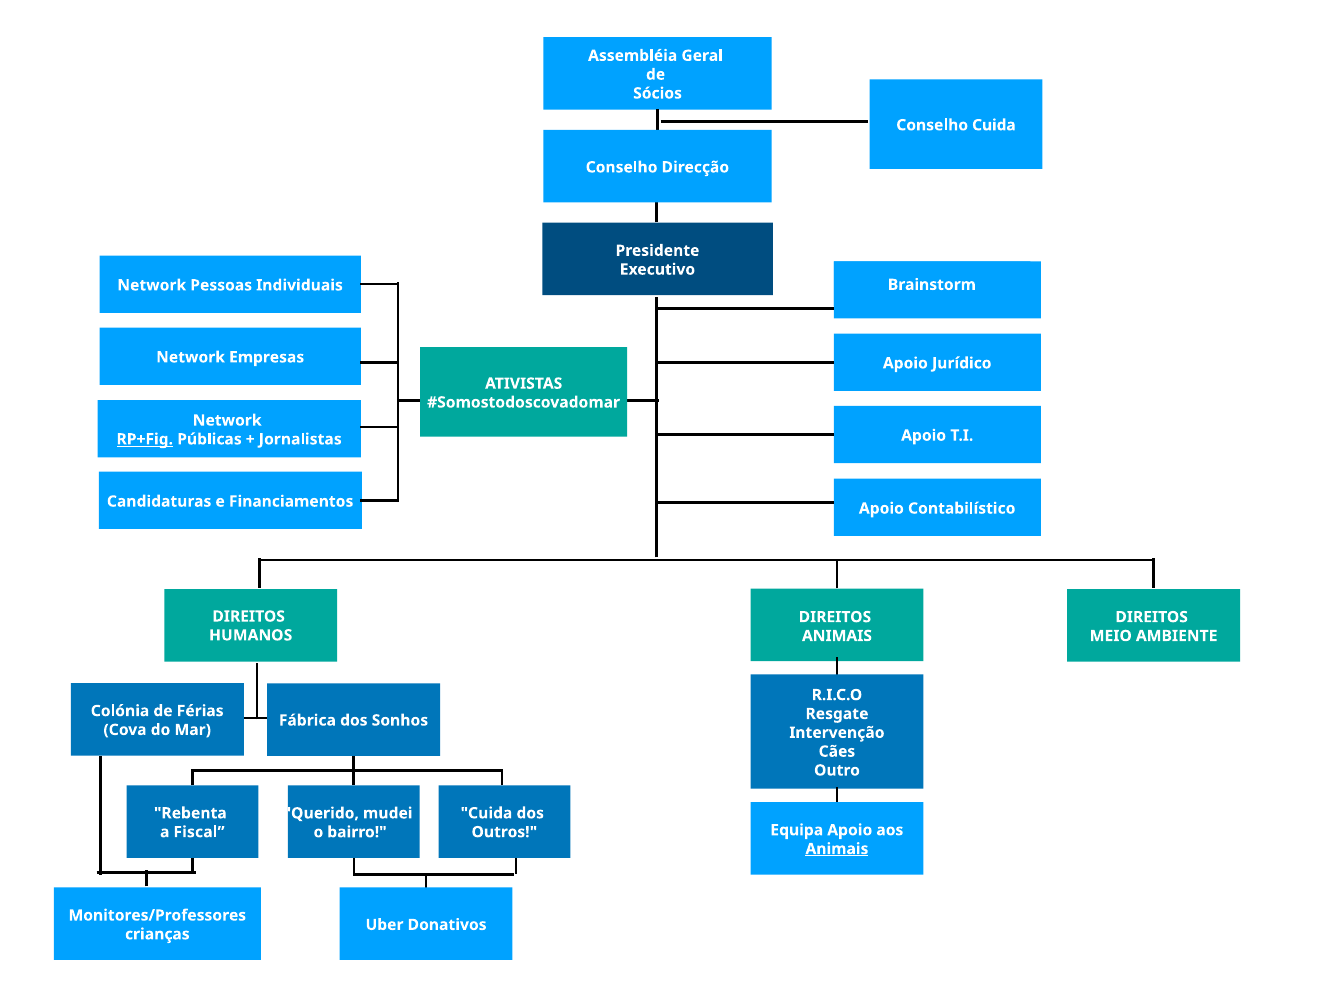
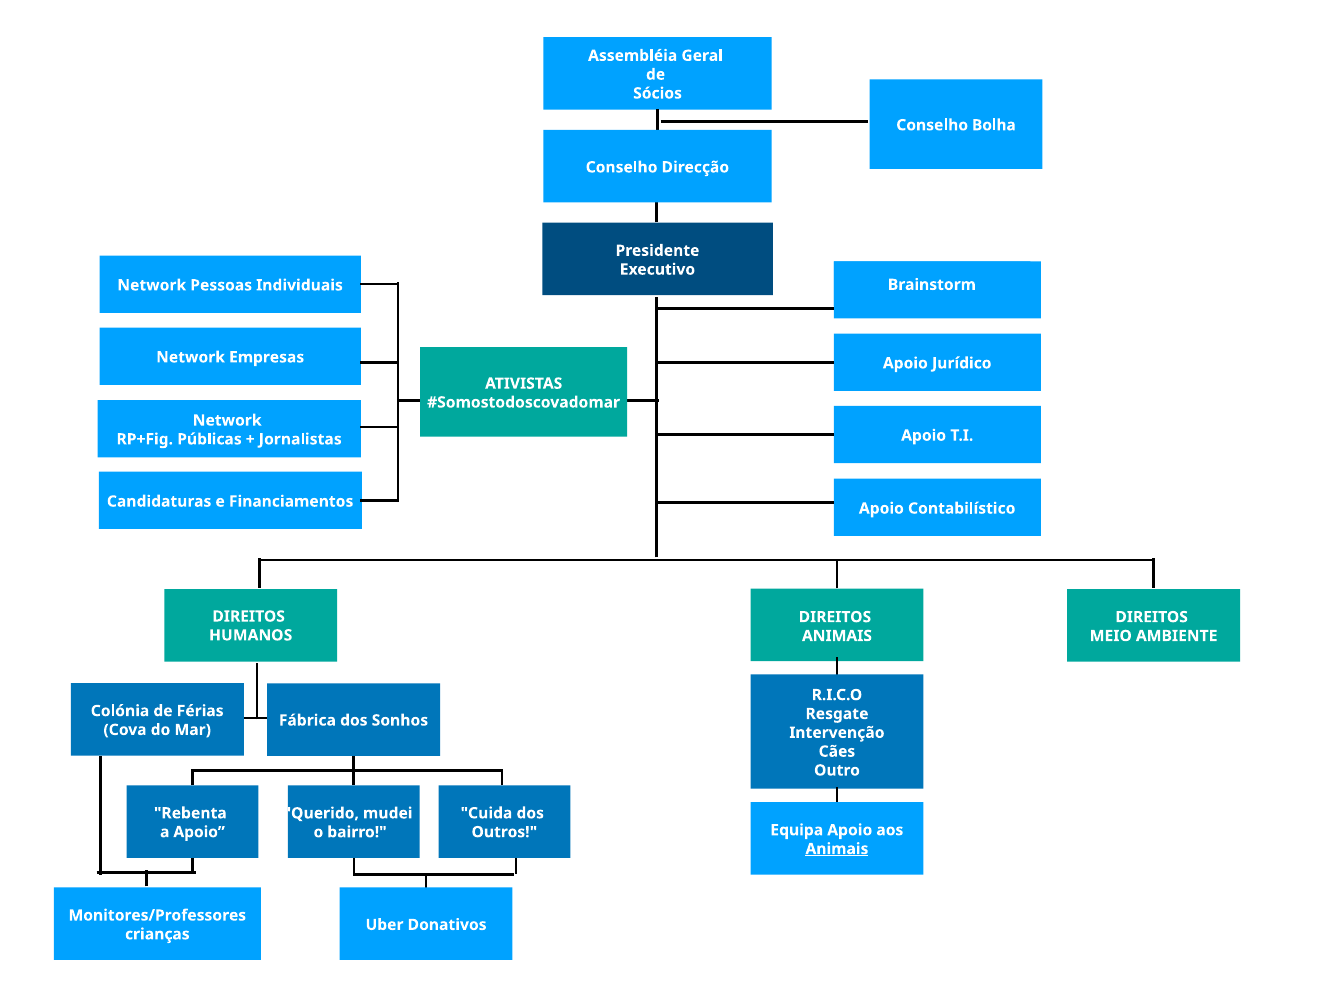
Conselho Cuida: Cuida -> Bolha
RP+Fig underline: present -> none
a Fiscal: Fiscal -> Apoio
